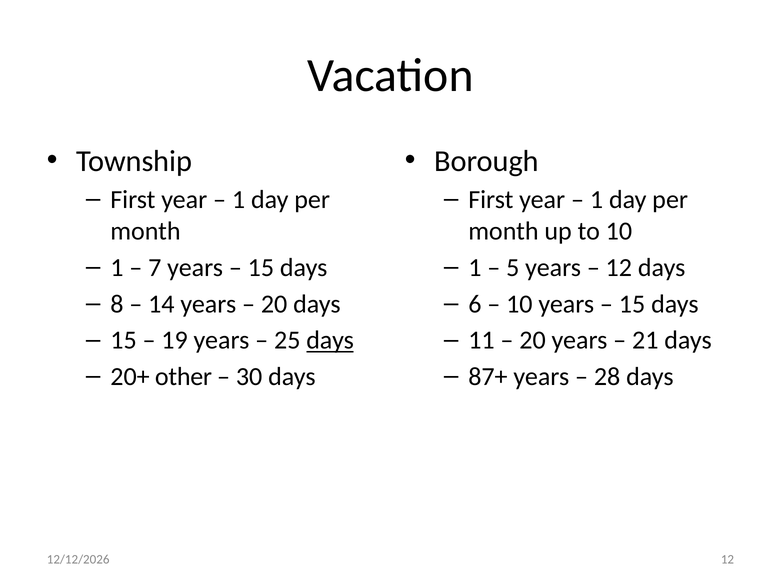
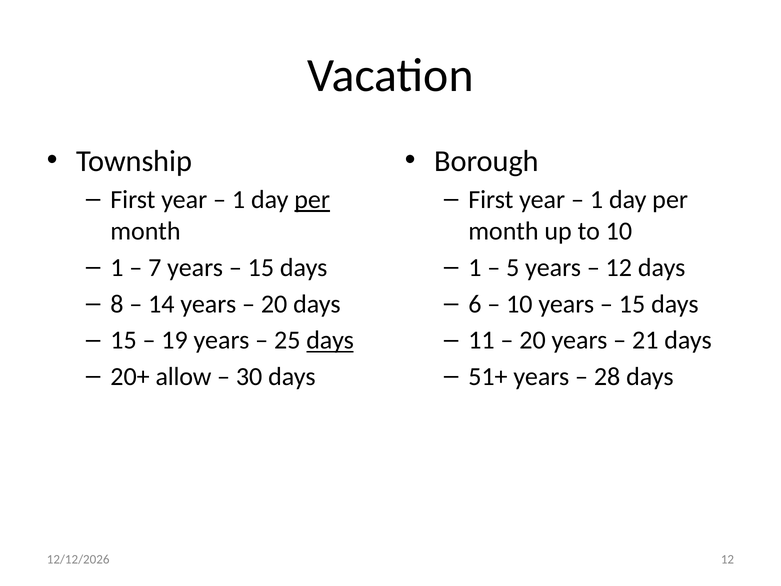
per at (312, 200) underline: none -> present
other: other -> allow
87+: 87+ -> 51+
